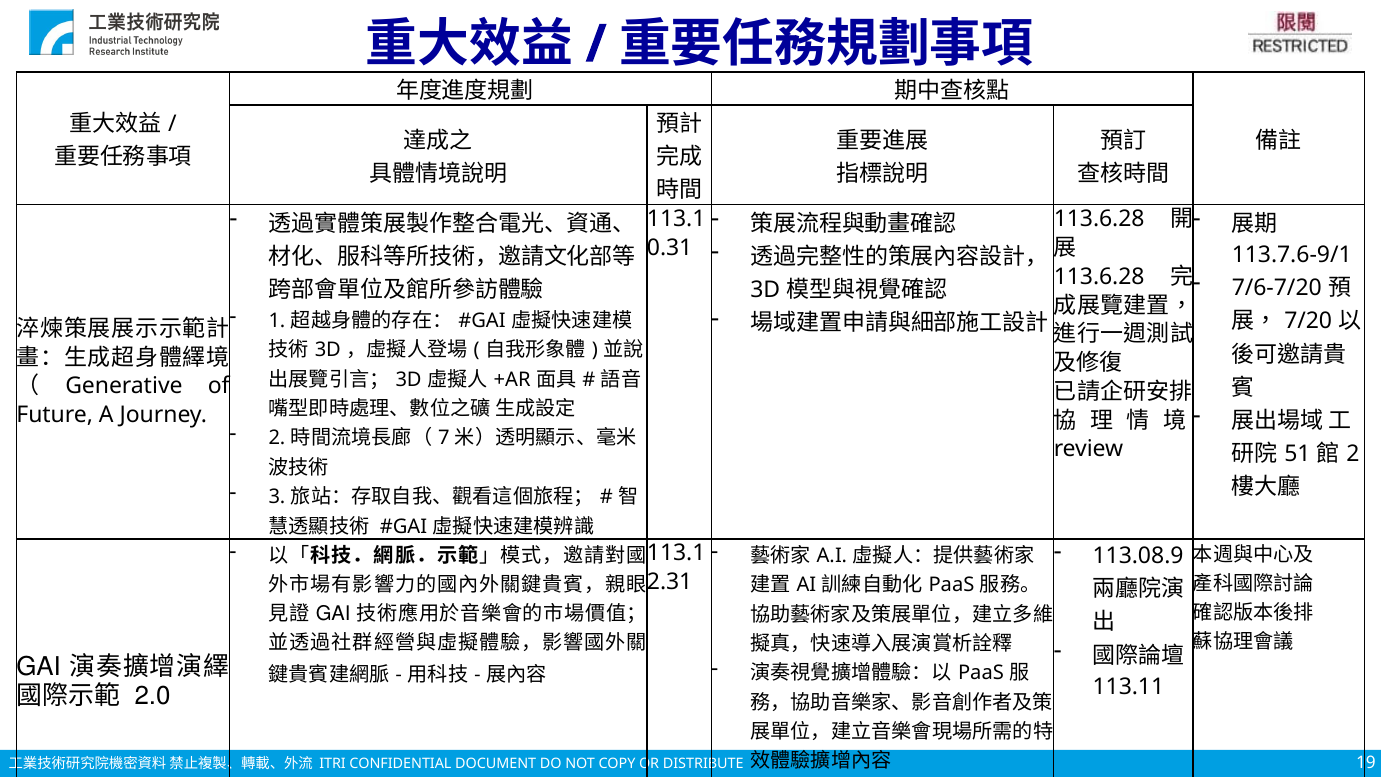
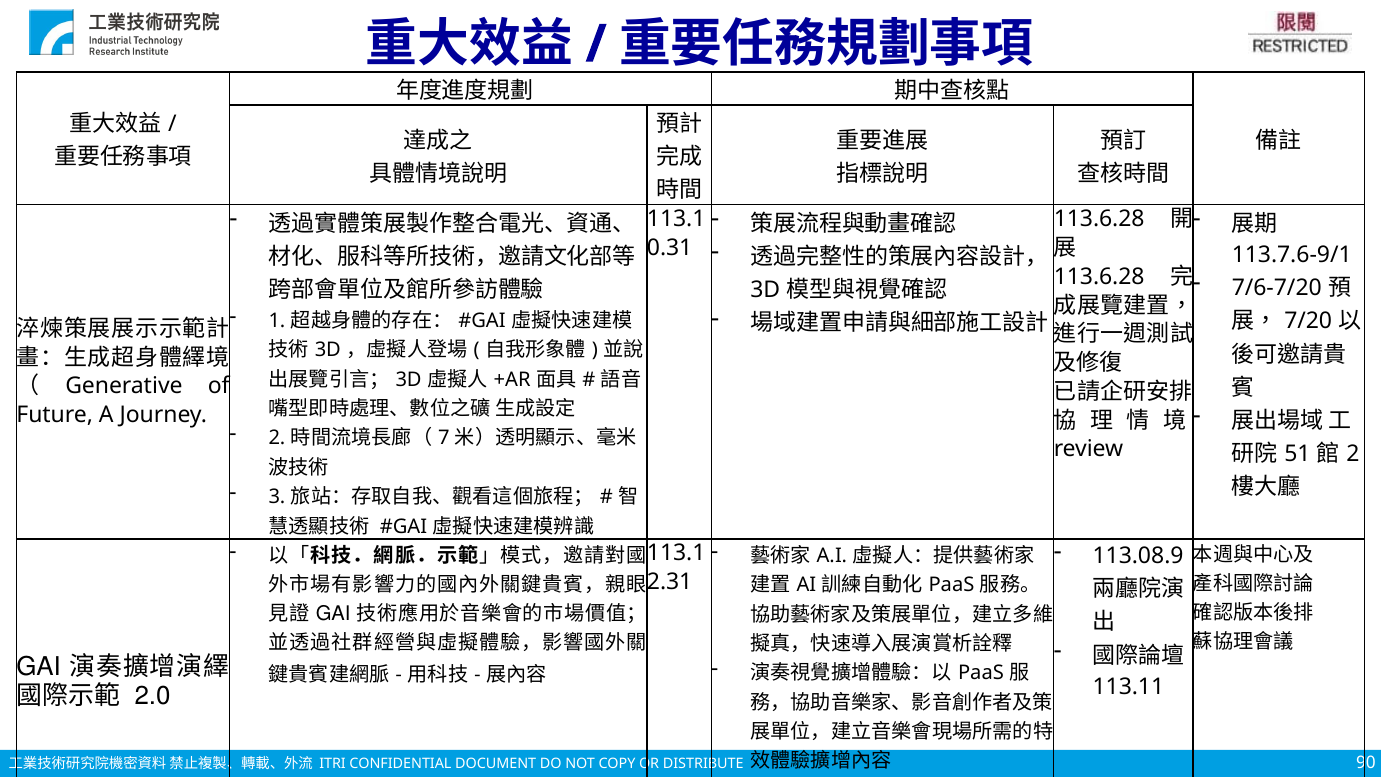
19: 19 -> 90
